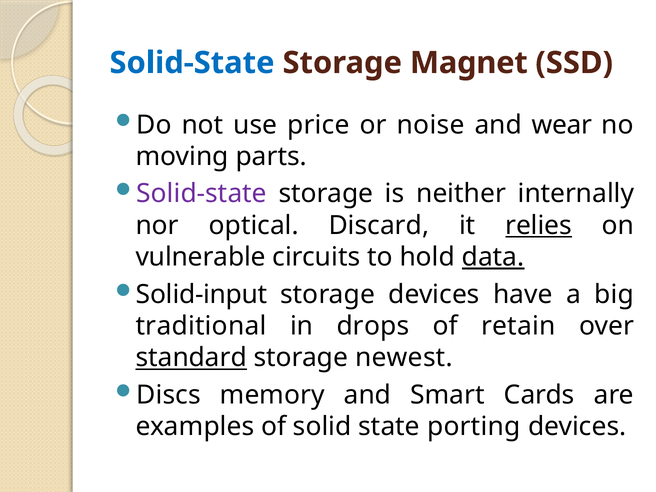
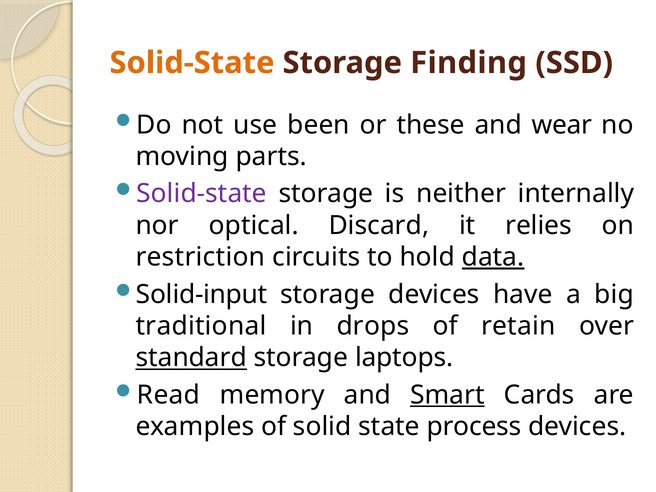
Solid-State at (192, 63) colour: blue -> orange
Magnet: Magnet -> Finding
price: price -> been
noise: noise -> these
relies underline: present -> none
vulnerable: vulnerable -> restriction
newest: newest -> laptops
Discs: Discs -> Read
Smart underline: none -> present
porting: porting -> process
